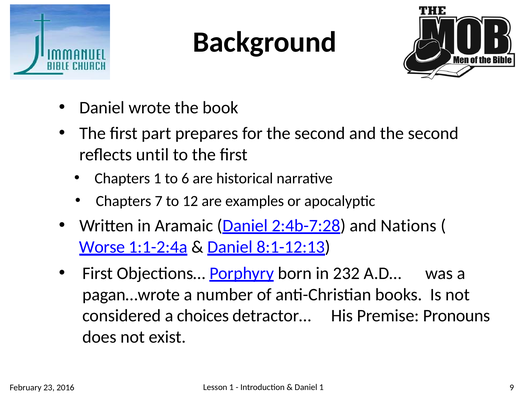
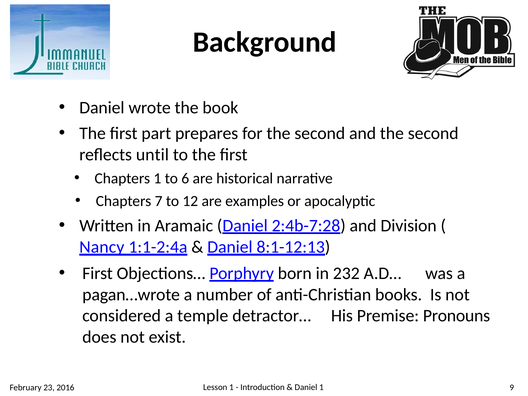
Nations: Nations -> Division
Worse: Worse -> Nancy
choices: choices -> temple
